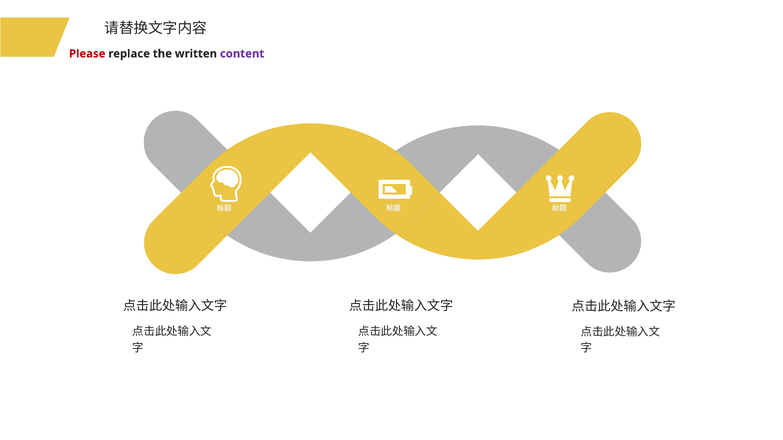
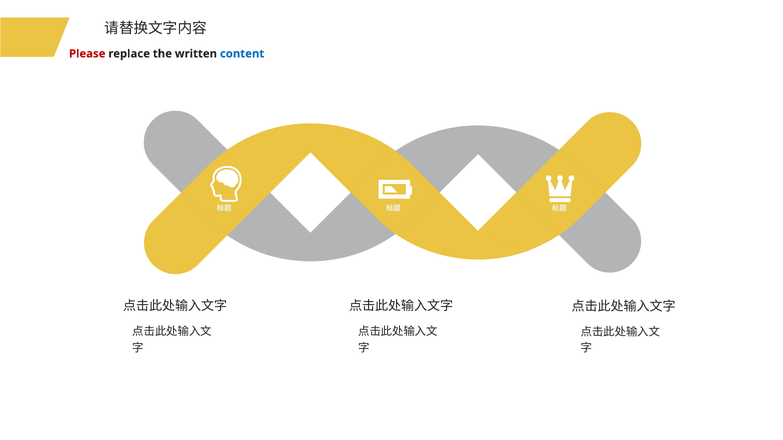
content colour: purple -> blue
